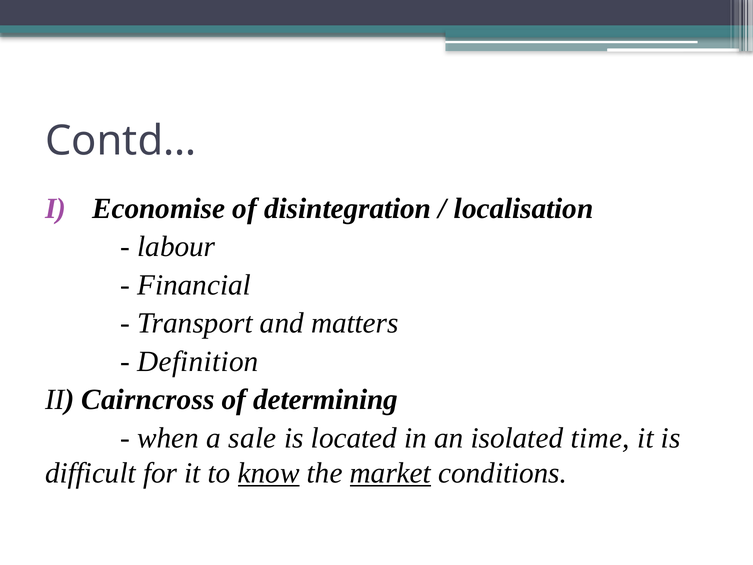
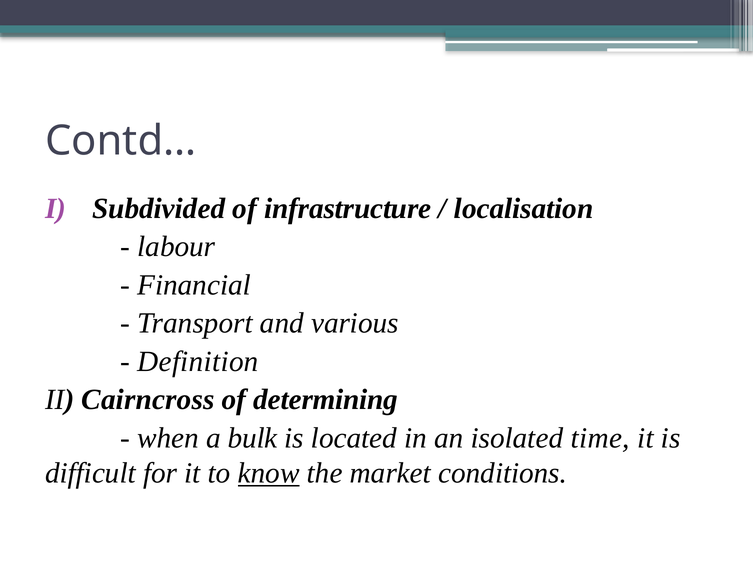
Economise: Economise -> Subdivided
disintegration: disintegration -> infrastructure
matters: matters -> various
sale: sale -> bulk
market underline: present -> none
